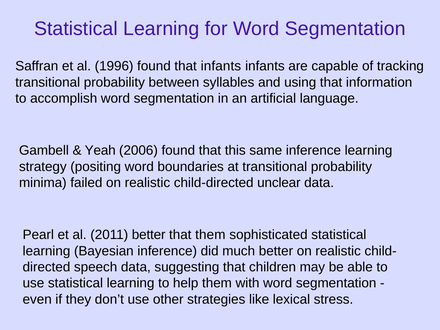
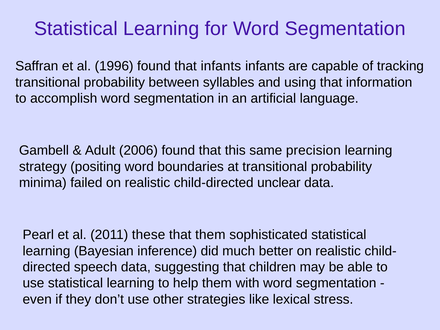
Yeah: Yeah -> Adult
same inference: inference -> precision
2011 better: better -> these
